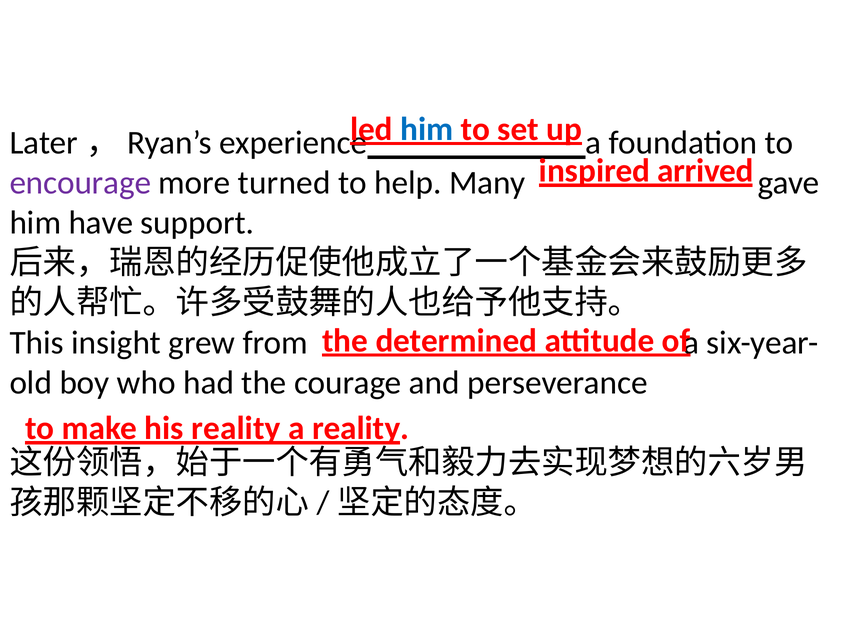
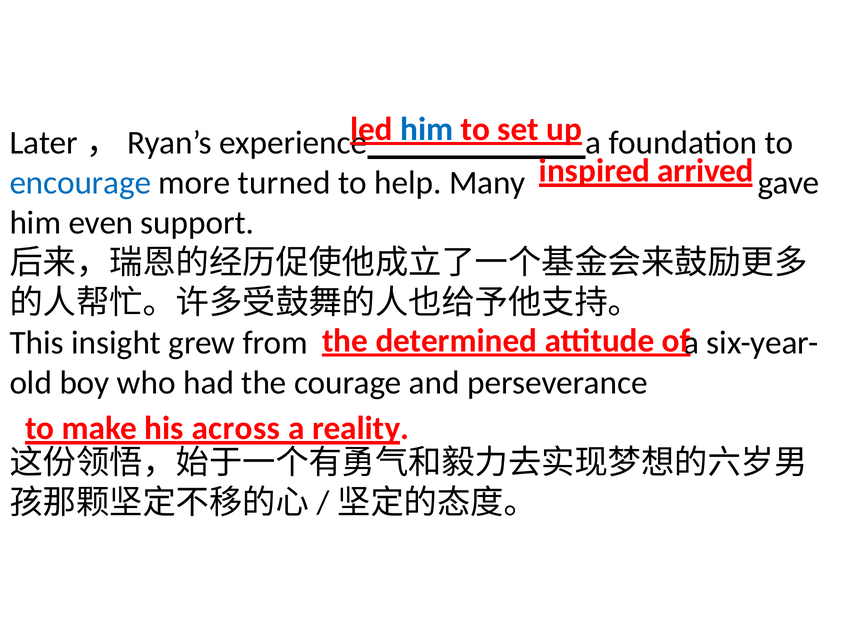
encourage colour: purple -> blue
have: have -> even
his reality: reality -> across
